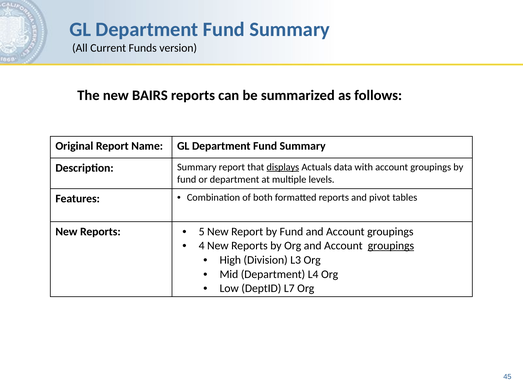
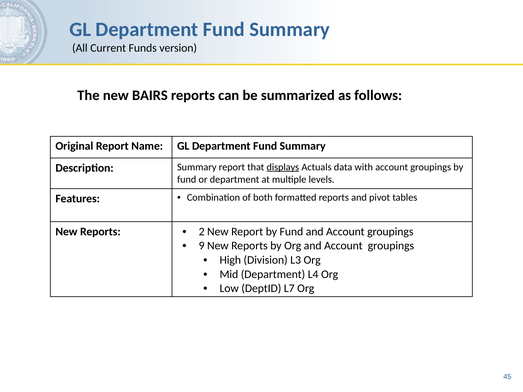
5: 5 -> 2
4: 4 -> 9
groupings at (391, 246) underline: present -> none
